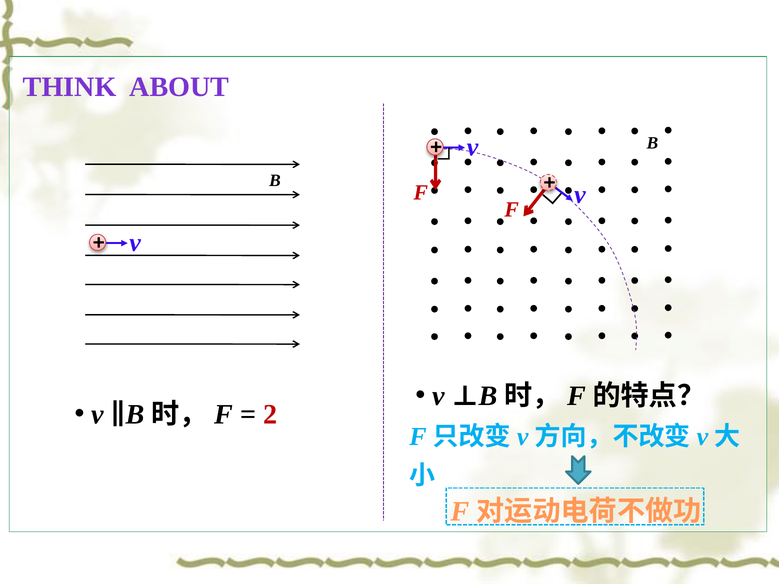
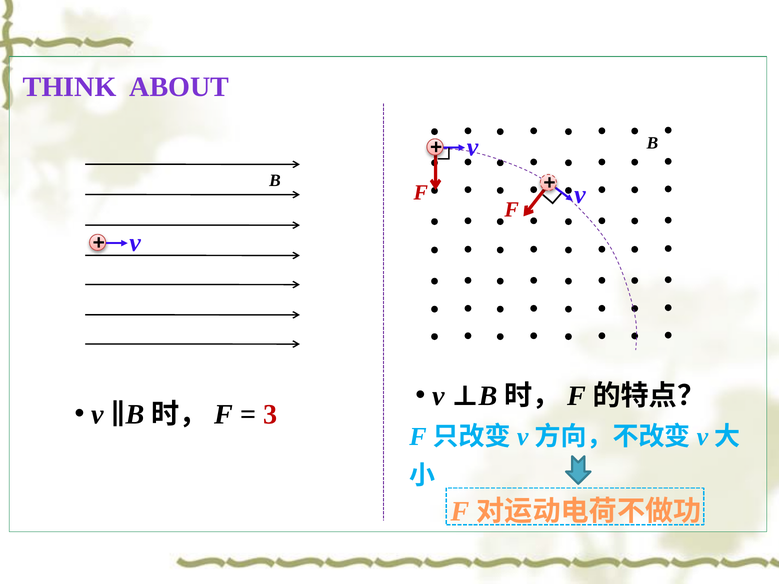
2: 2 -> 3
